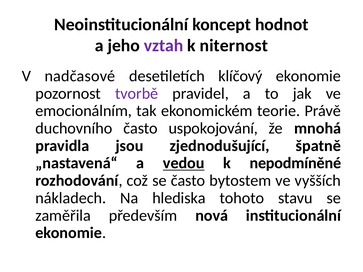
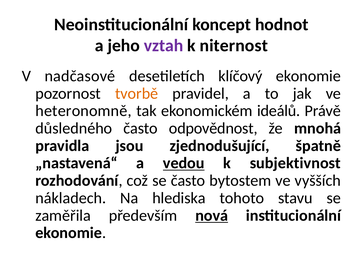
tvorbě colour: purple -> orange
emocionálním: emocionálním -> heteronomně
teorie: teorie -> ideálů
duchovního: duchovního -> důsledného
uspokojování: uspokojování -> odpovědnost
nepodmíněné: nepodmíněné -> subjektivnost
nová underline: none -> present
